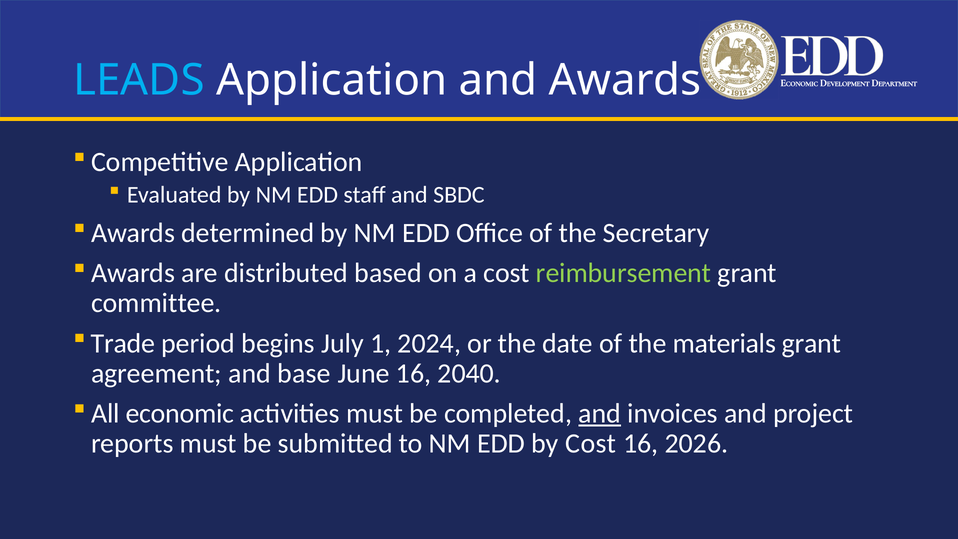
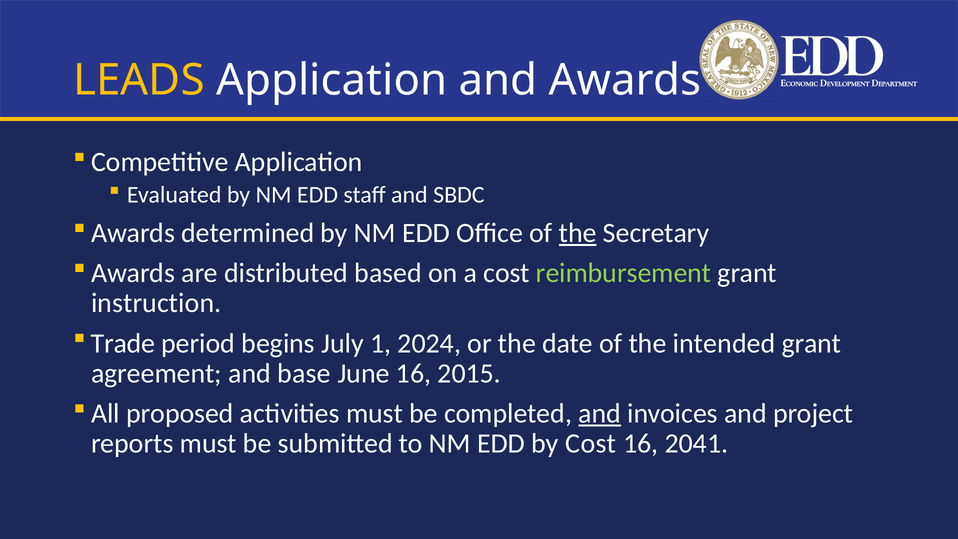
LEADS colour: light blue -> yellow
the at (578, 233) underline: none -> present
committee: committee -> instruction
materials: materials -> intended
2040: 2040 -> 2015
economic: economic -> proposed
2026: 2026 -> 2041
